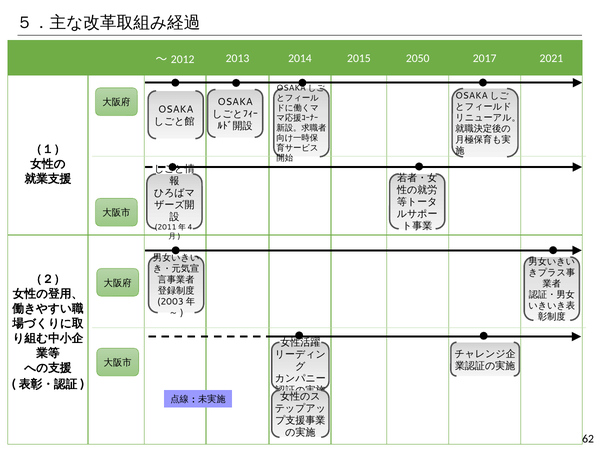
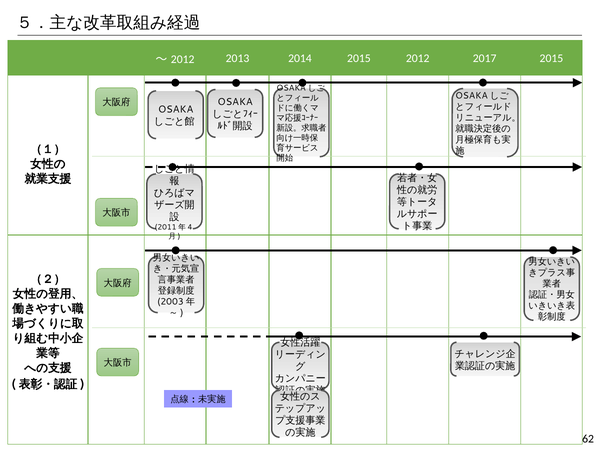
2015 2050: 2050 -> 2012
2017 2021: 2021 -> 2015
